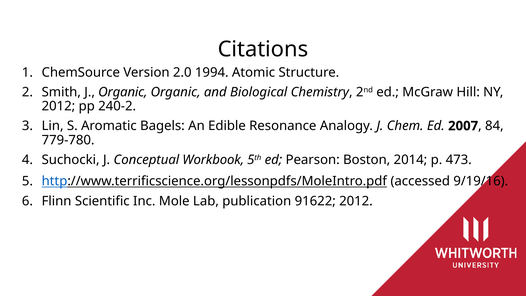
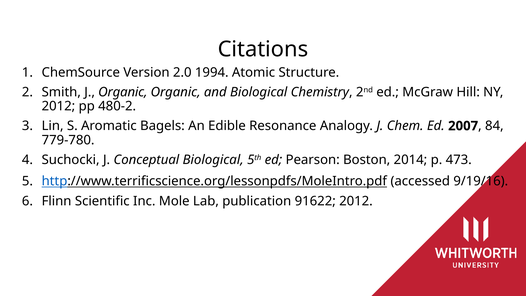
240-2: 240-2 -> 480-2
Conceptual Workbook: Workbook -> Biological
